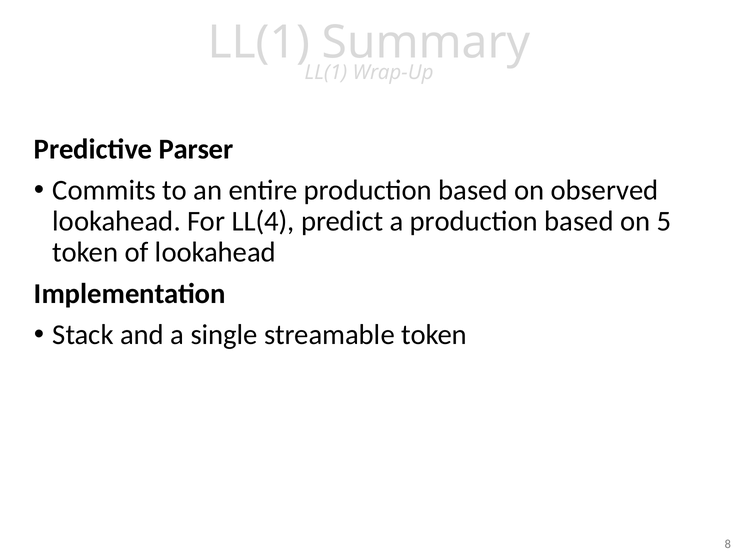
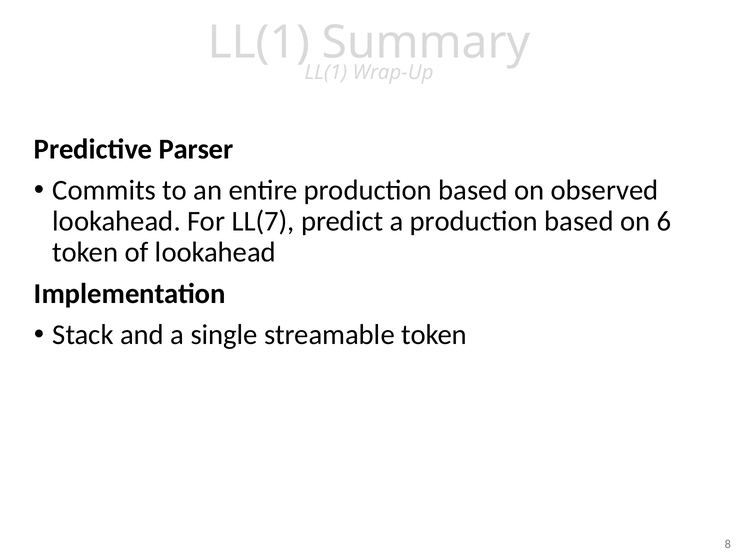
LL(4: LL(4 -> LL(7
5: 5 -> 6
